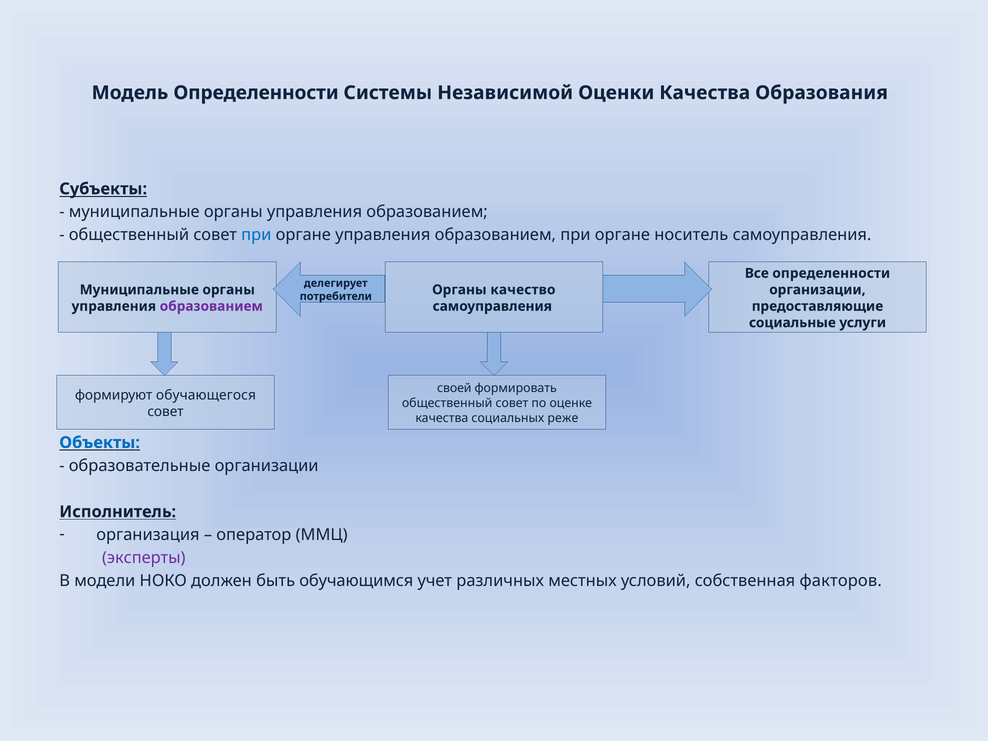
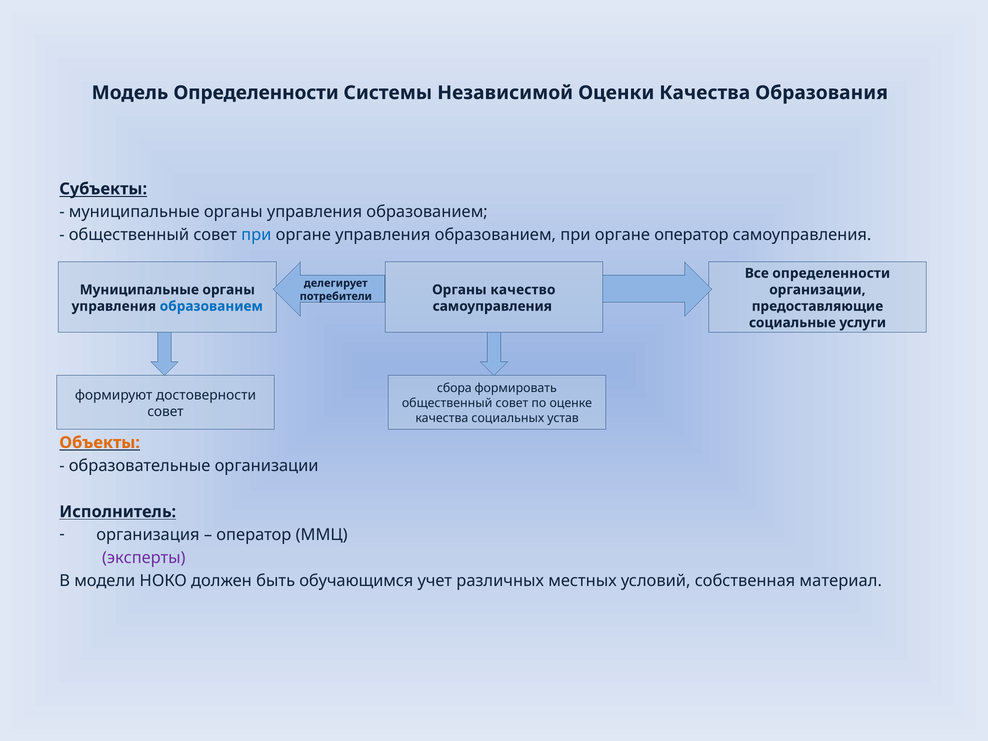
органе носитель: носитель -> оператор
образованием at (211, 306) colour: purple -> blue
своей: своей -> сбора
обучающегося: обучающегося -> достоверности
реже: реже -> устав
Объекты colour: blue -> orange
факторов: факторов -> материал
